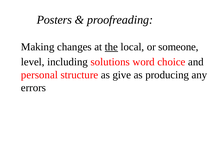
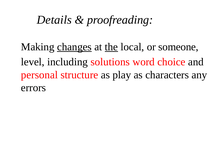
Posters: Posters -> Details
changes underline: none -> present
give: give -> play
producing: producing -> characters
